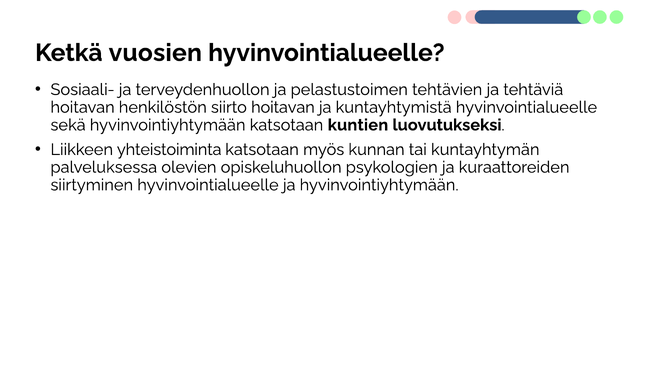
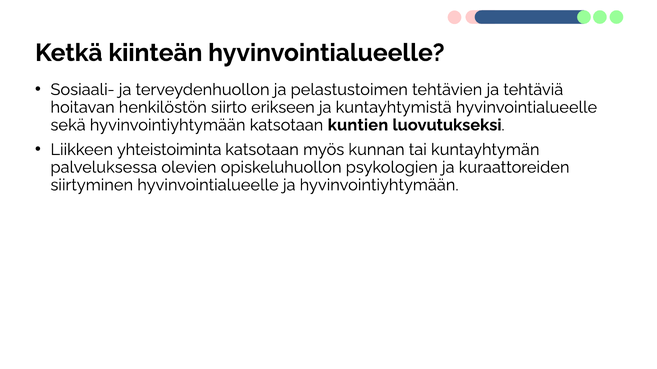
vuosien: vuosien -> kiinteän
siirto hoitavan: hoitavan -> erikseen
